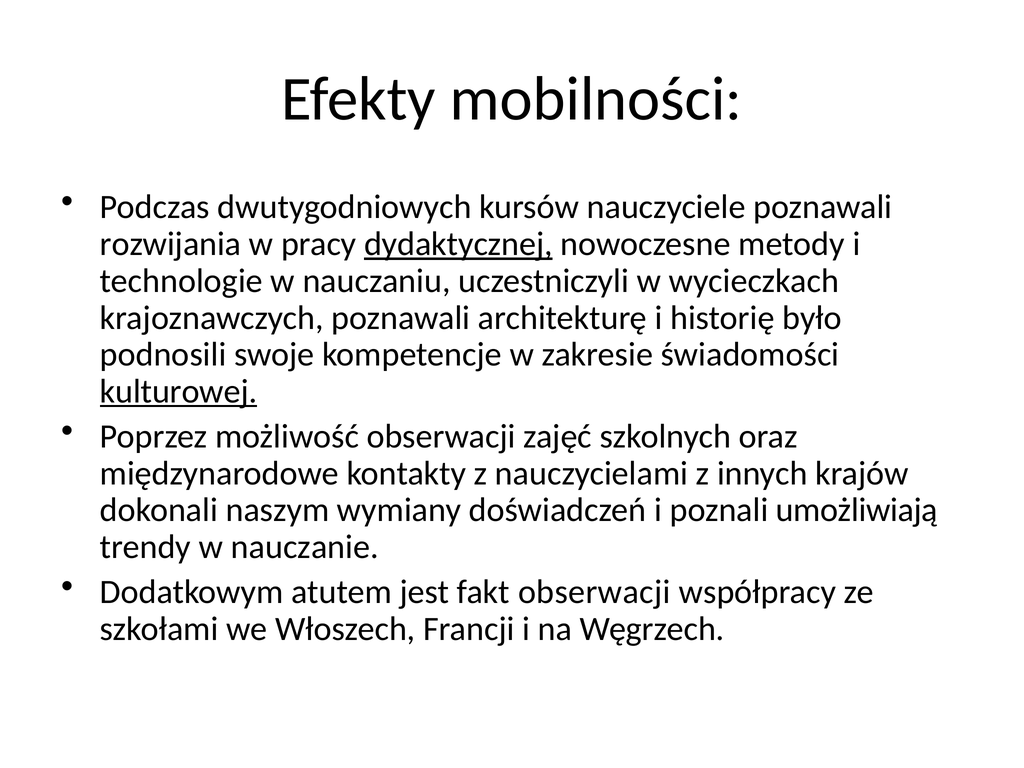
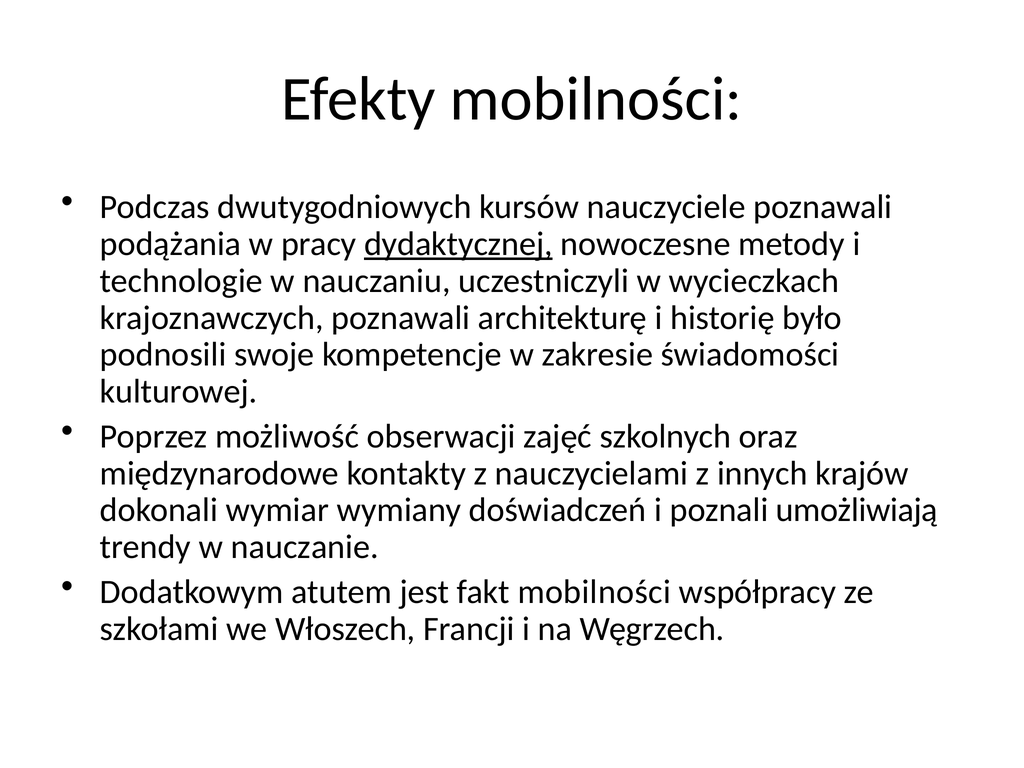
rozwijania: rozwijania -> podążania
kulturowej underline: present -> none
naszym: naszym -> wymiar
fakt obserwacji: obserwacji -> mobilności
